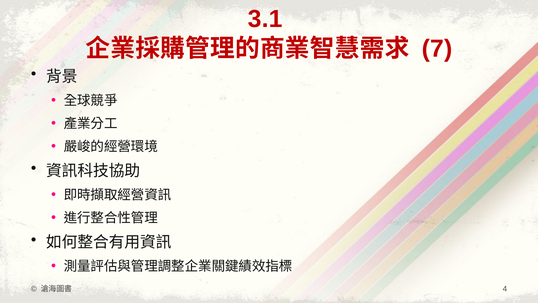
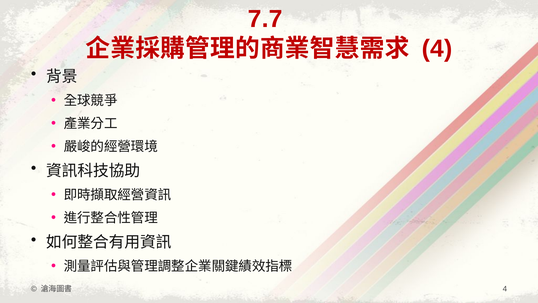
3.1: 3.1 -> 7.7
7 at (437, 49): 7 -> 4
